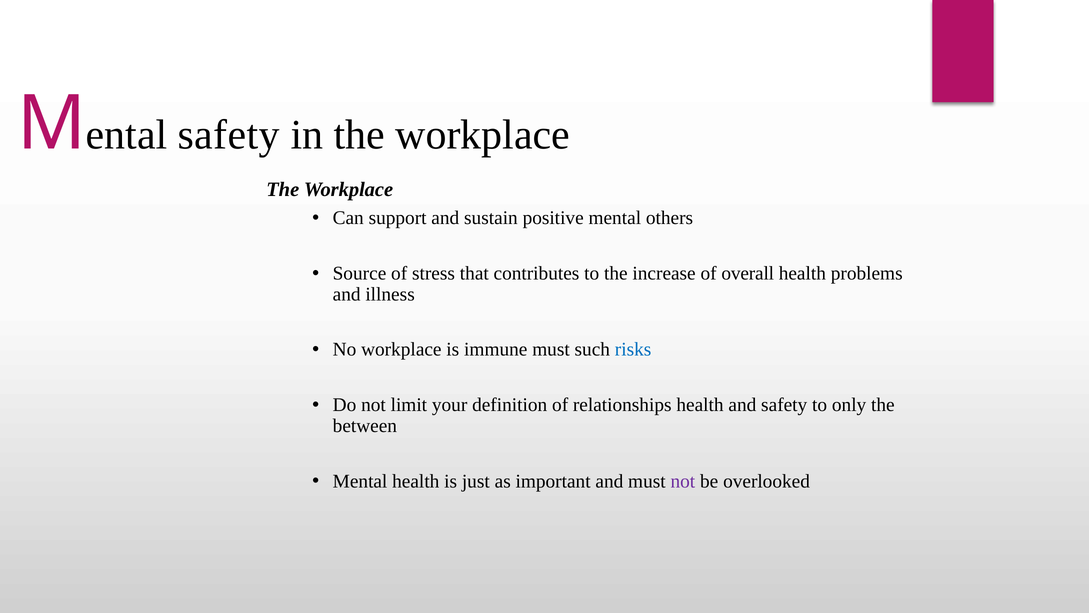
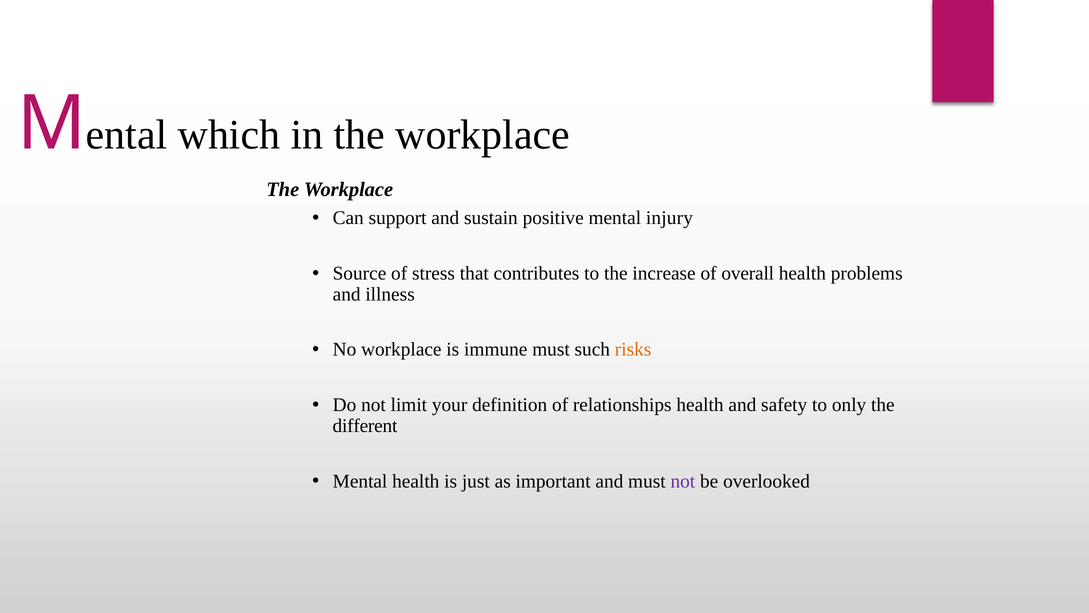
safety at (229, 135): safety -> which
others: others -> injury
risks colour: blue -> orange
between: between -> different
